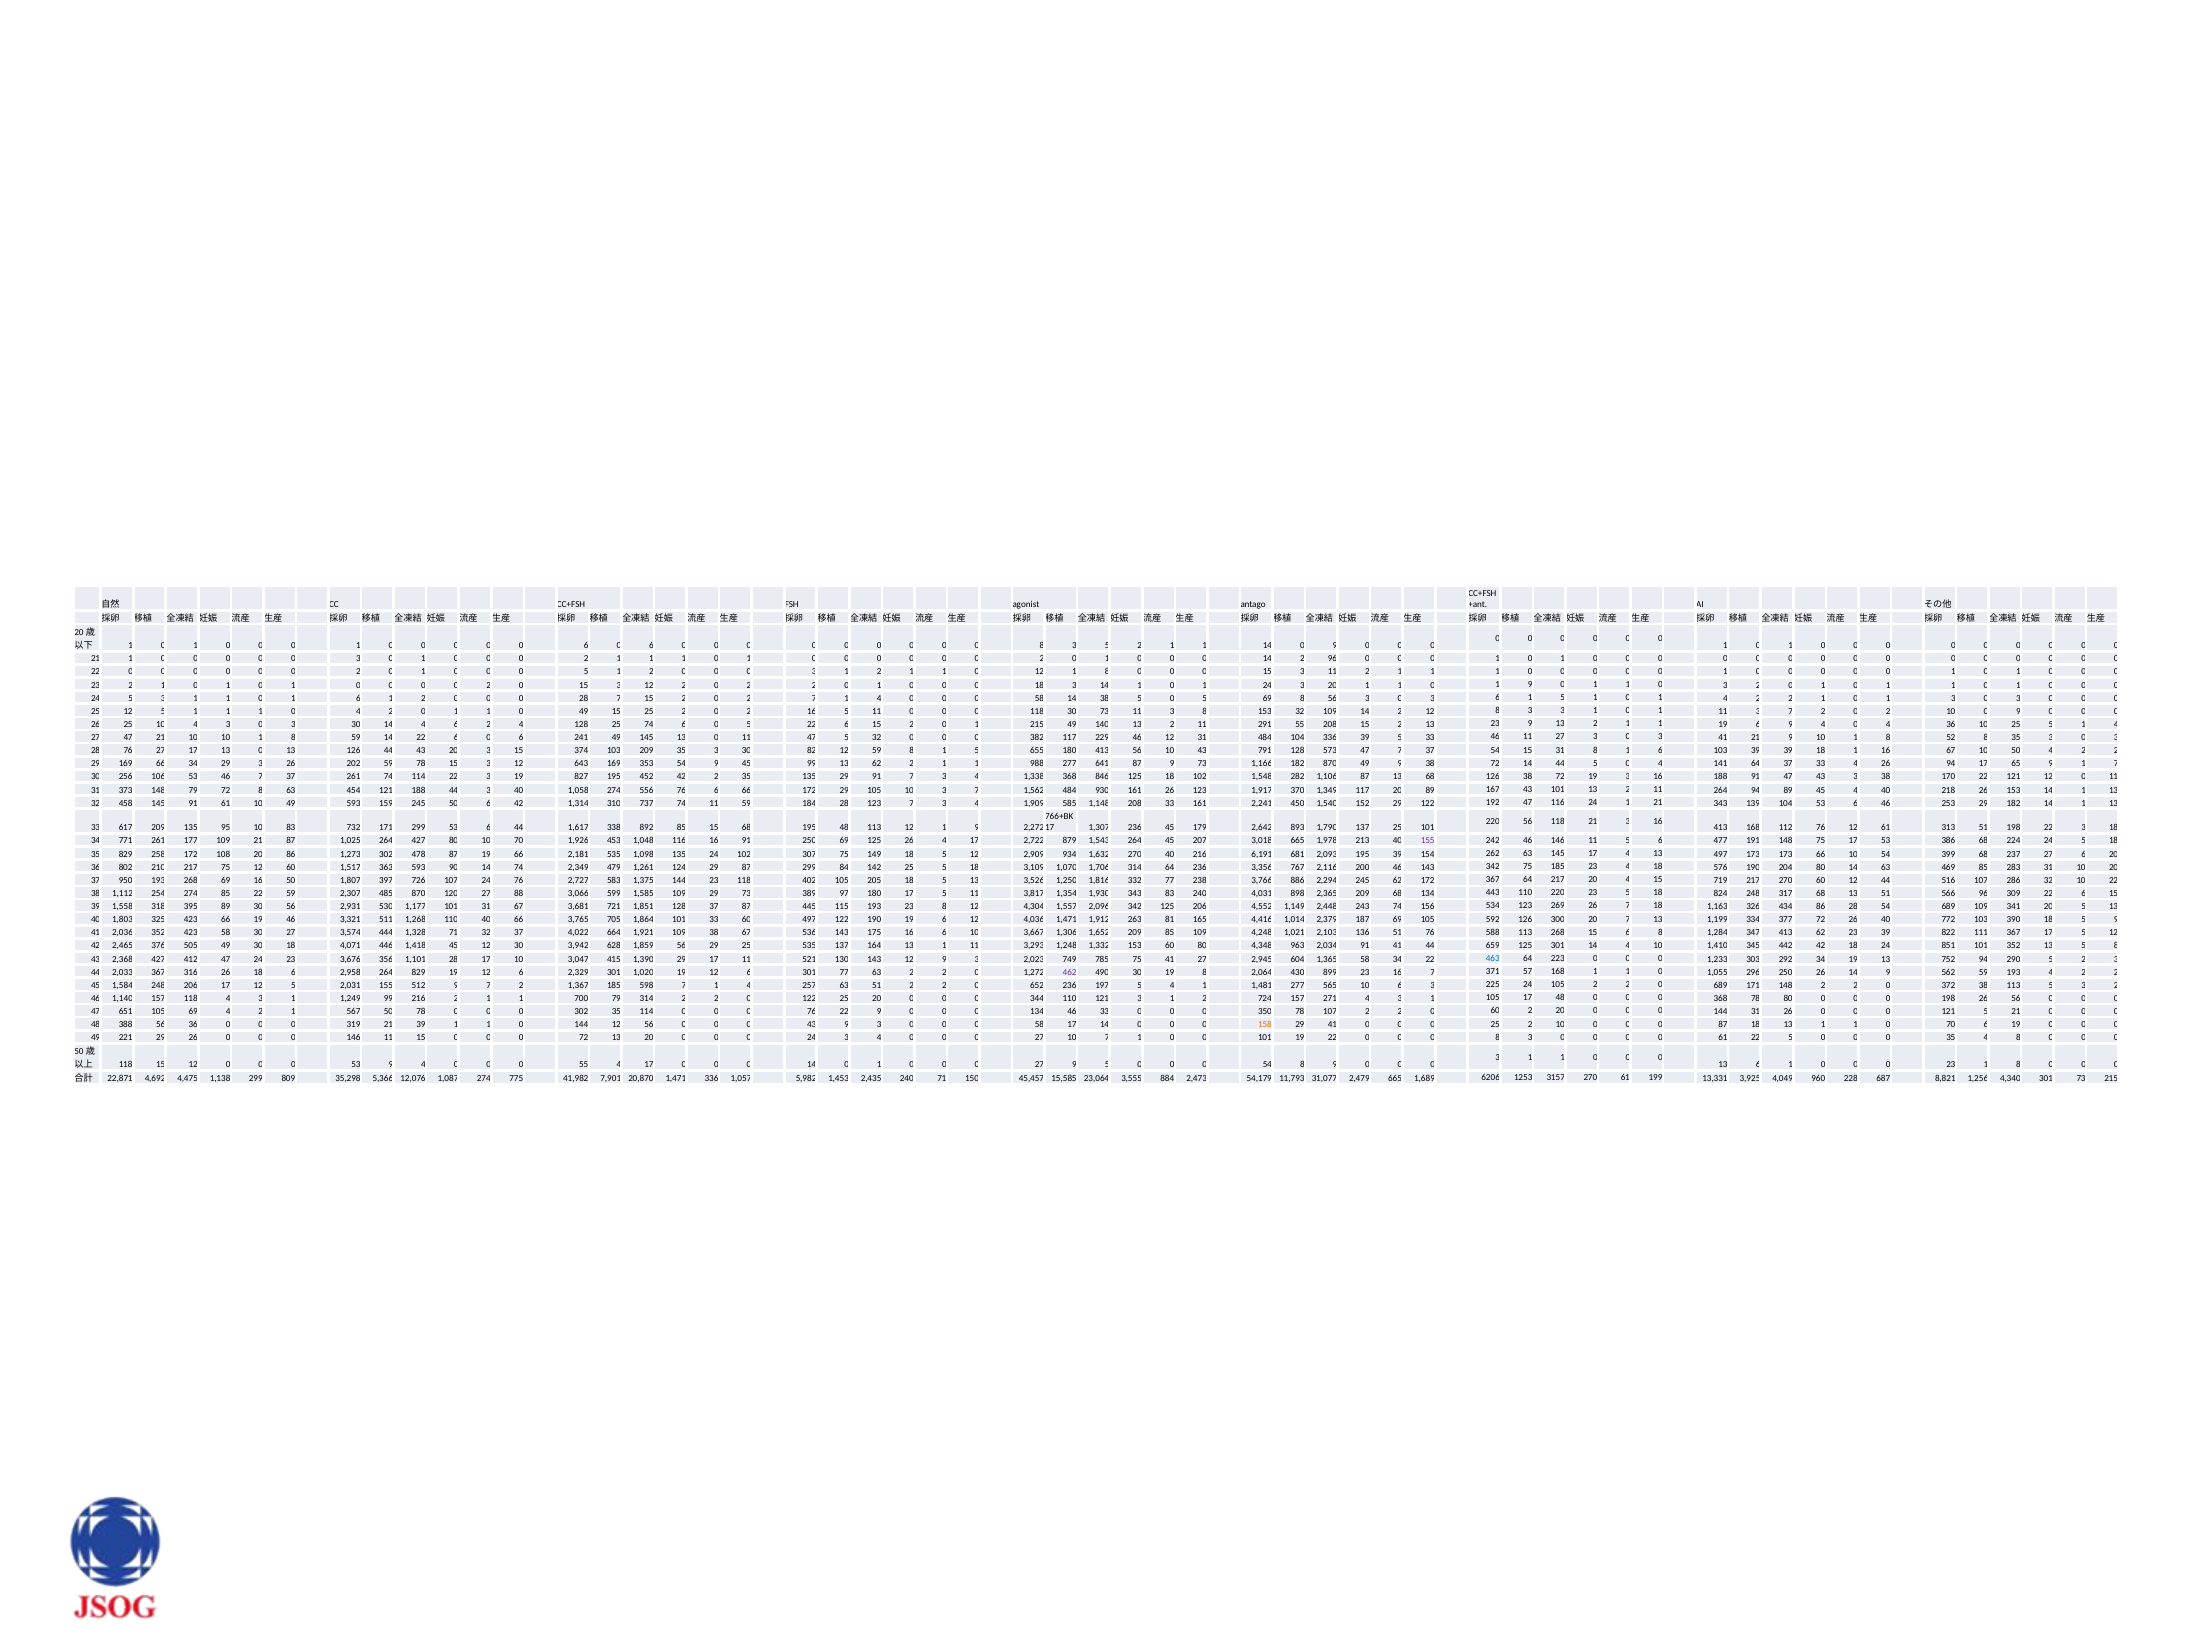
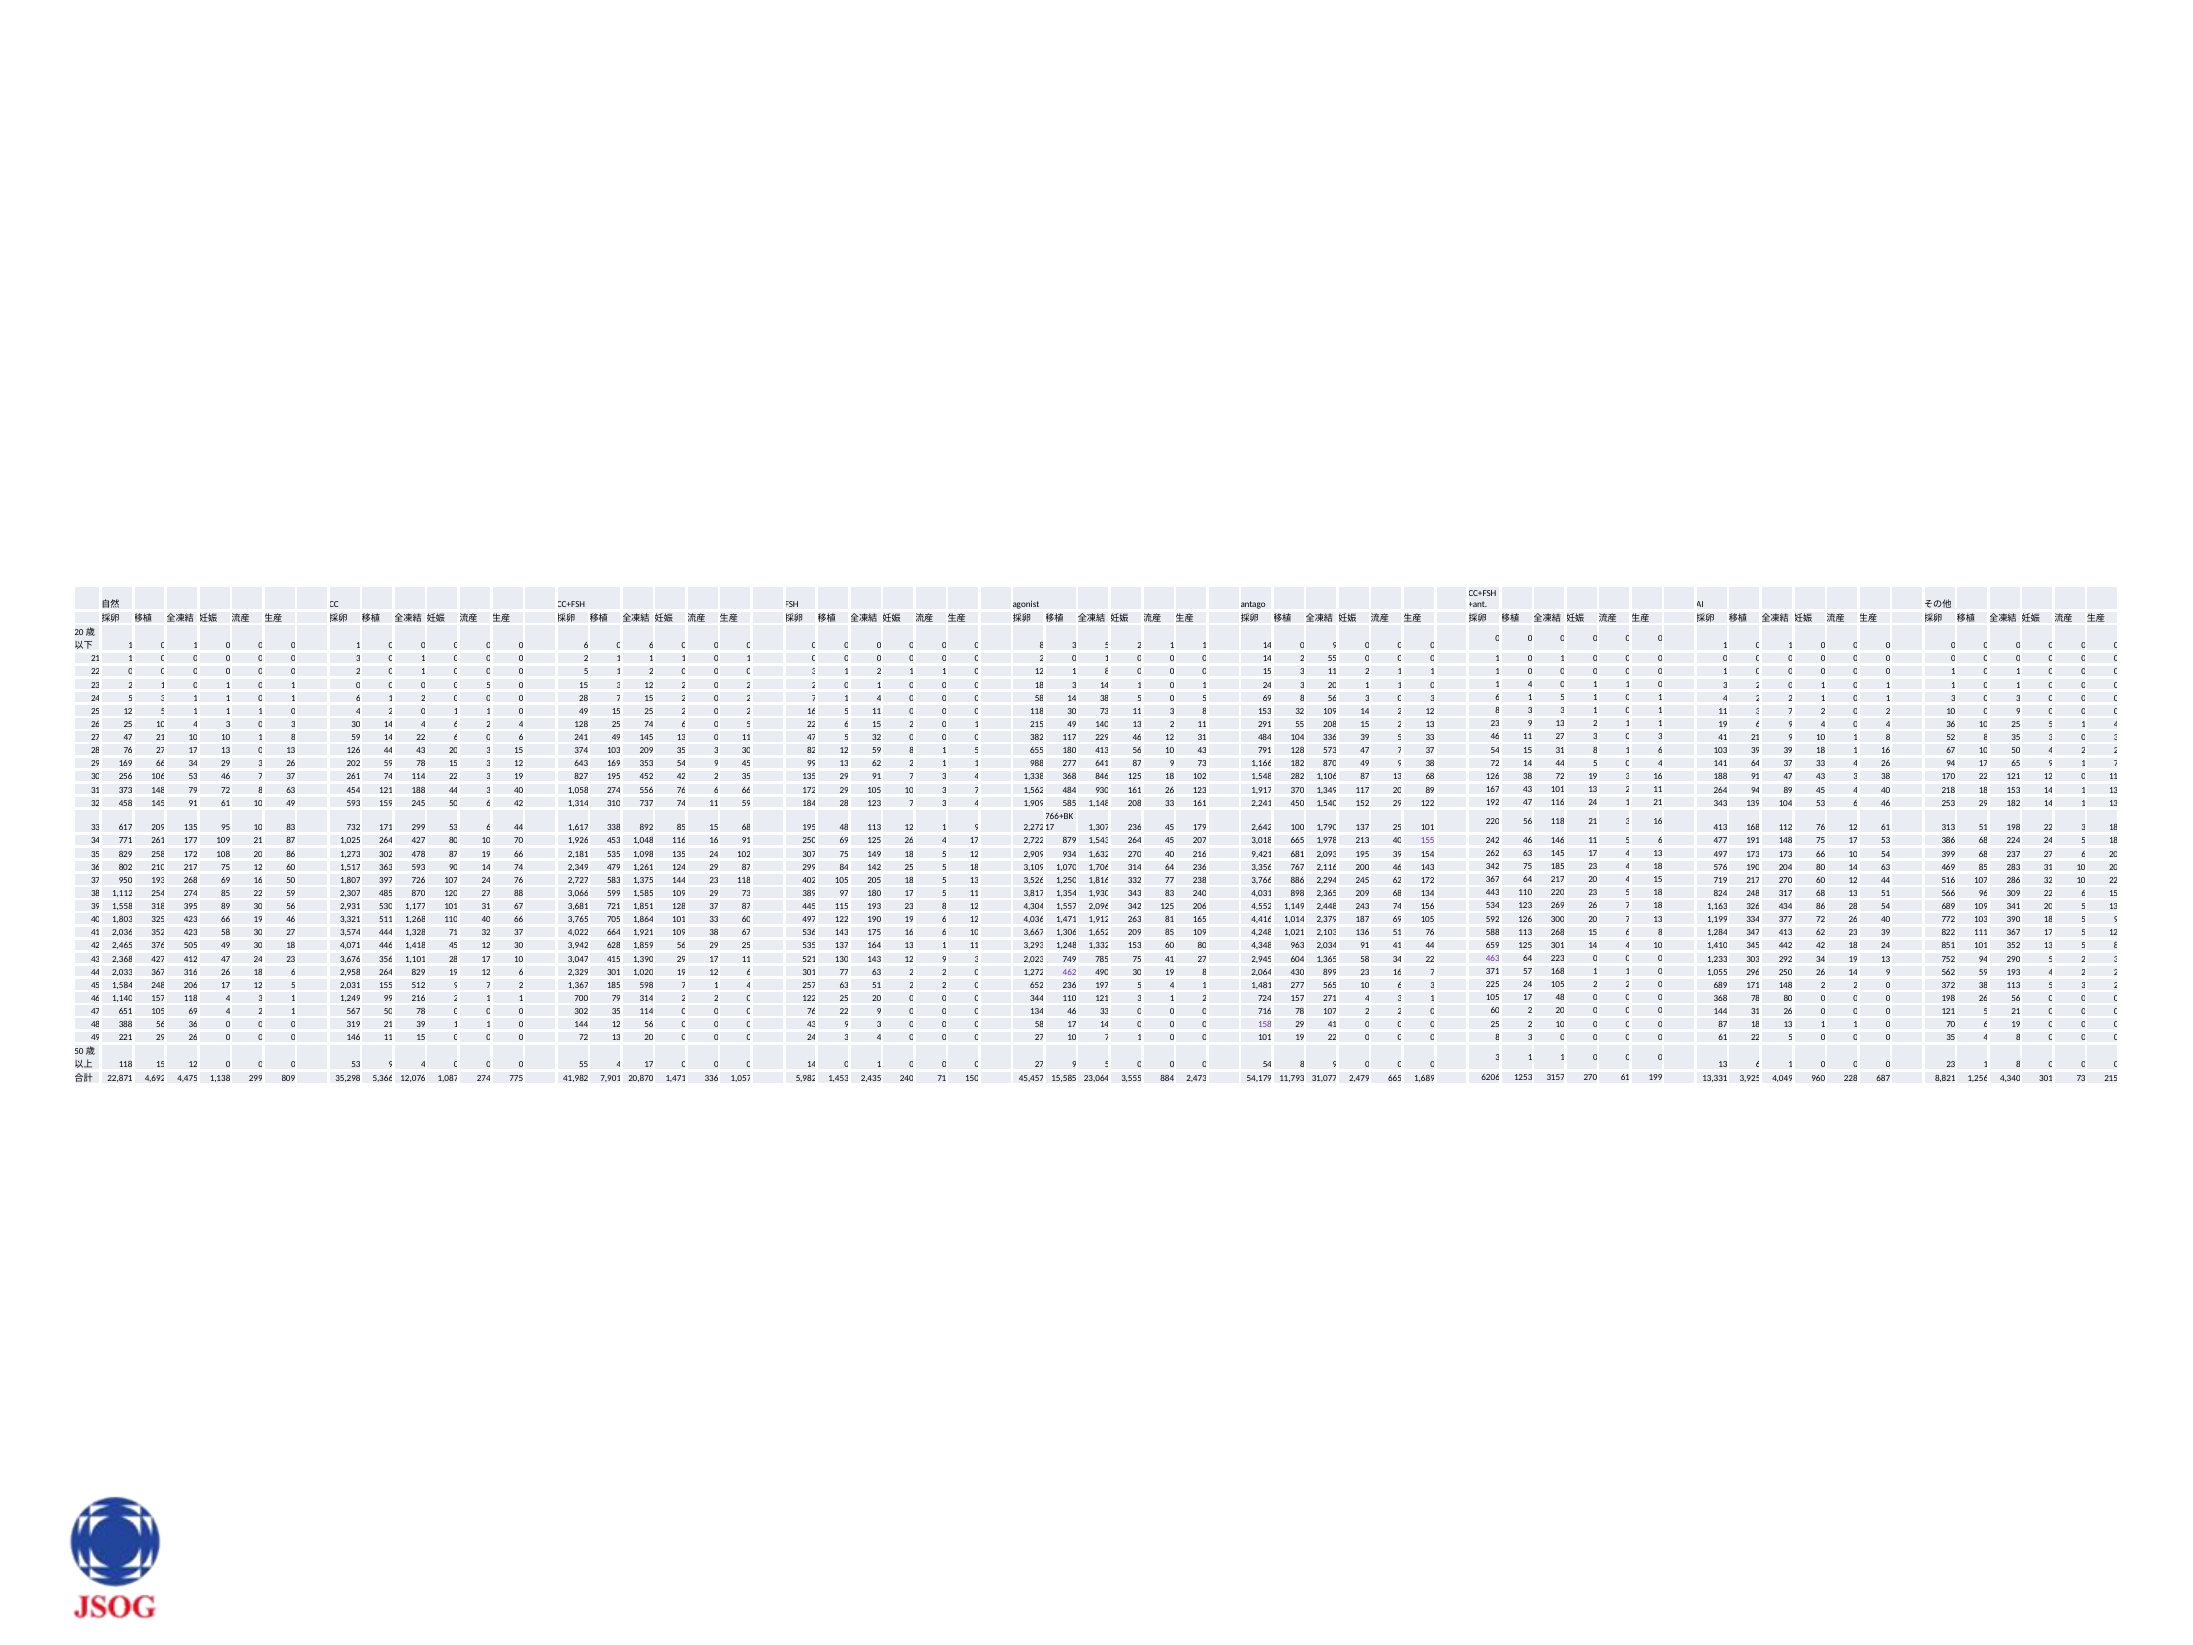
2 96: 96 -> 55
2 at (489, 685): 2 -> 5
9 at (1530, 684): 9 -> 4
218 26: 26 -> 18
893: 893 -> 100
6,191: 6,191 -> 9,421
463 colour: blue -> purple
350: 350 -> 716
158 colour: orange -> purple
